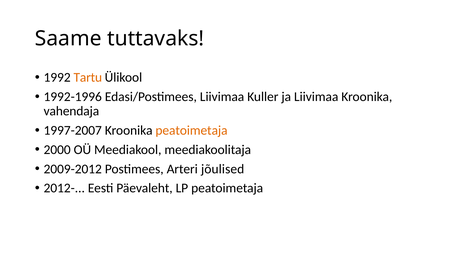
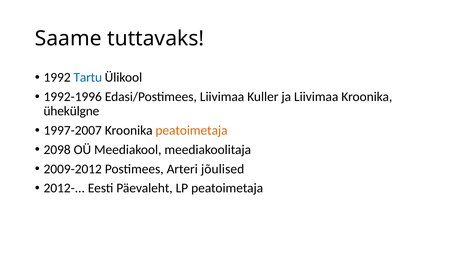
Tartu colour: orange -> blue
vahendaja: vahendaja -> ühekülgne
2000: 2000 -> 2098
